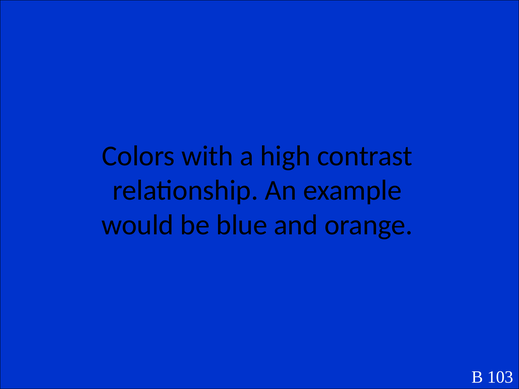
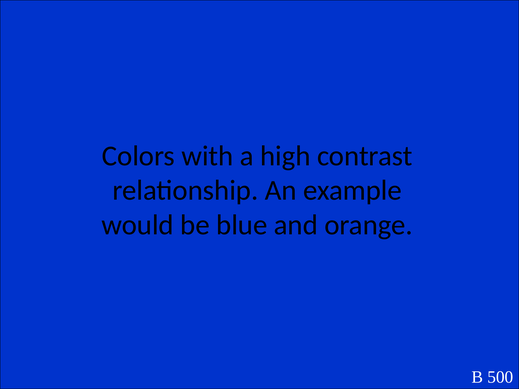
103: 103 -> 500
